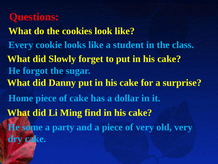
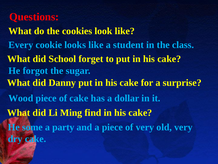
Slowly: Slowly -> School
Home: Home -> Wood
